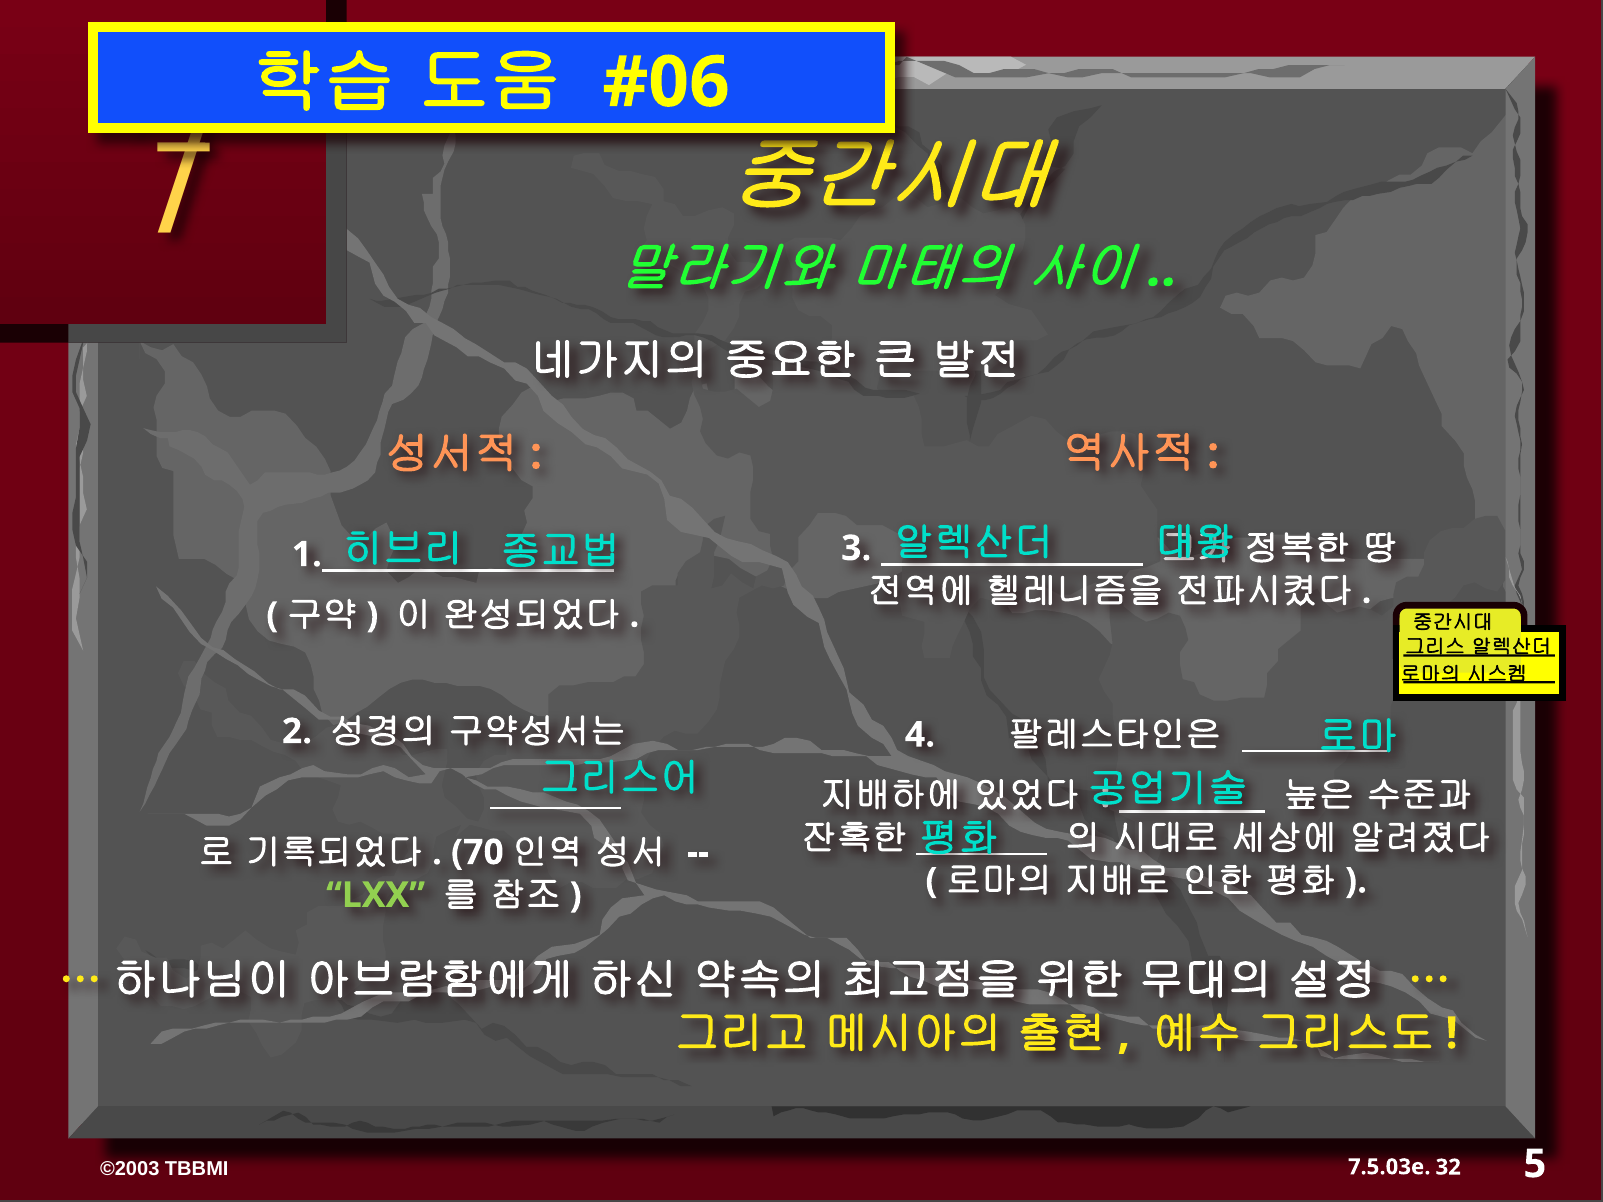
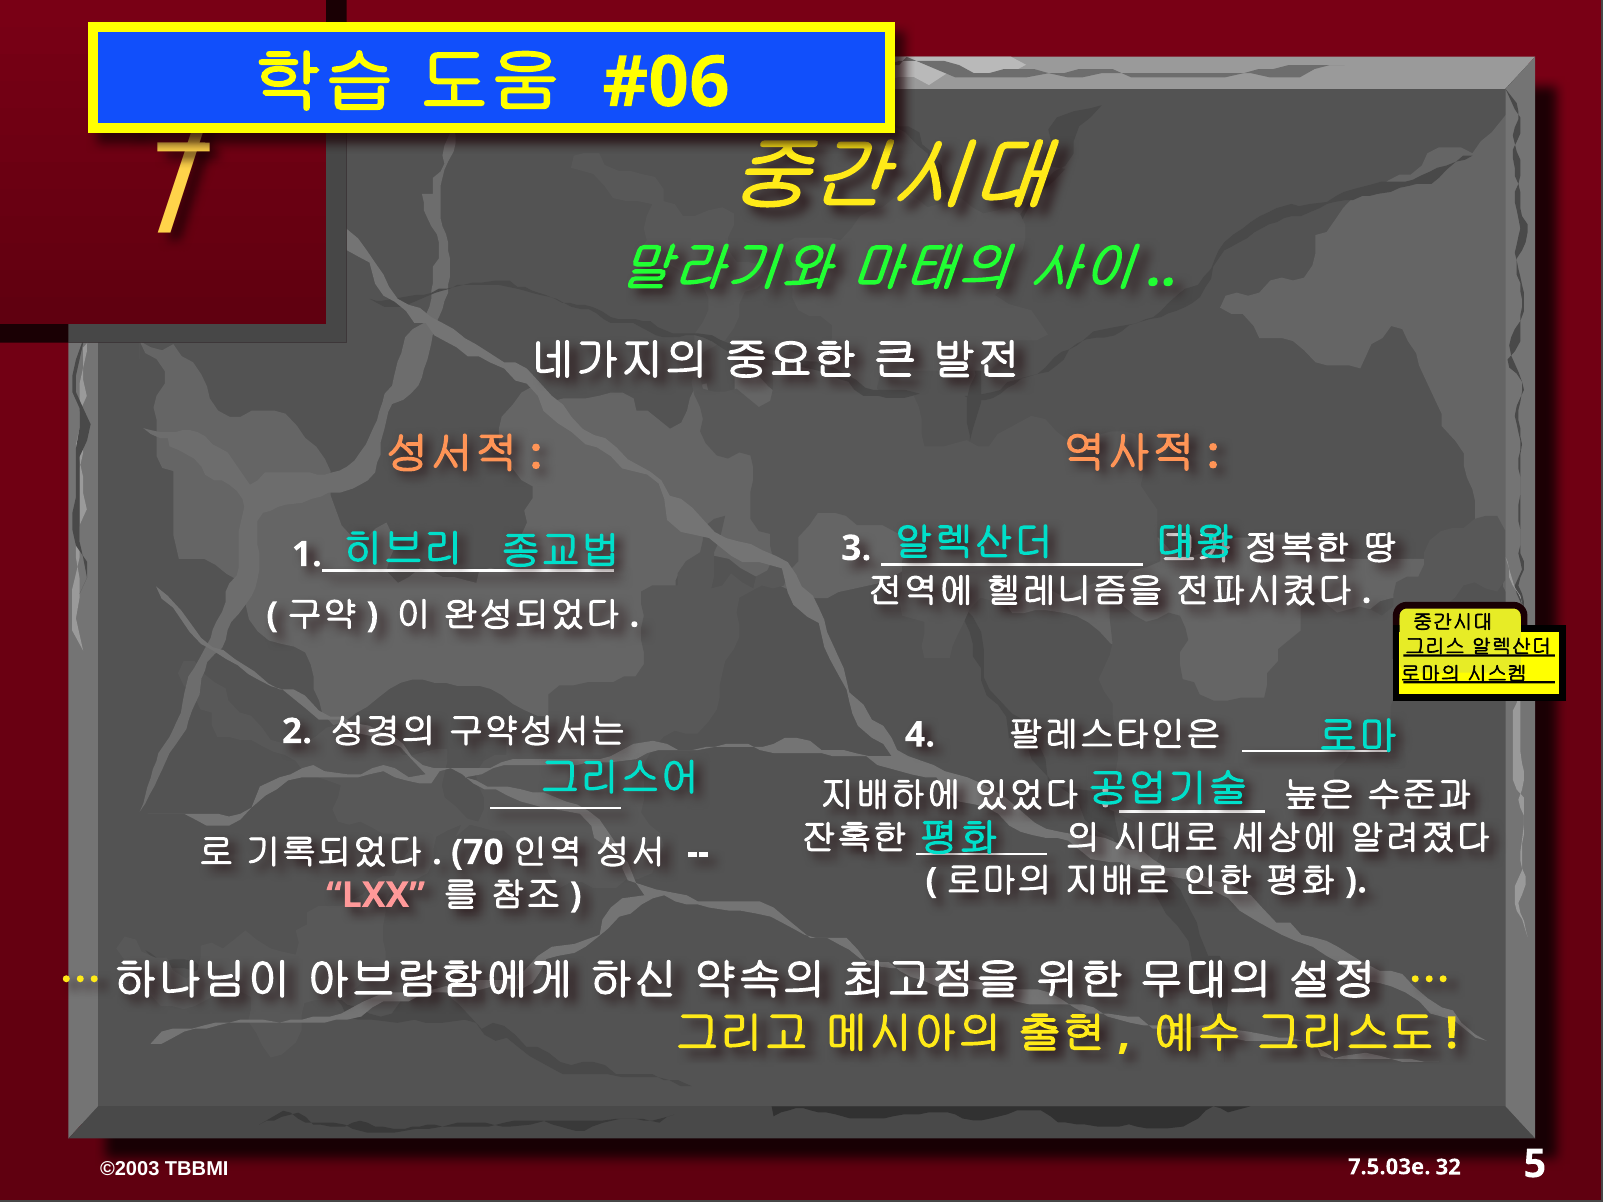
LXX colour: light green -> pink
